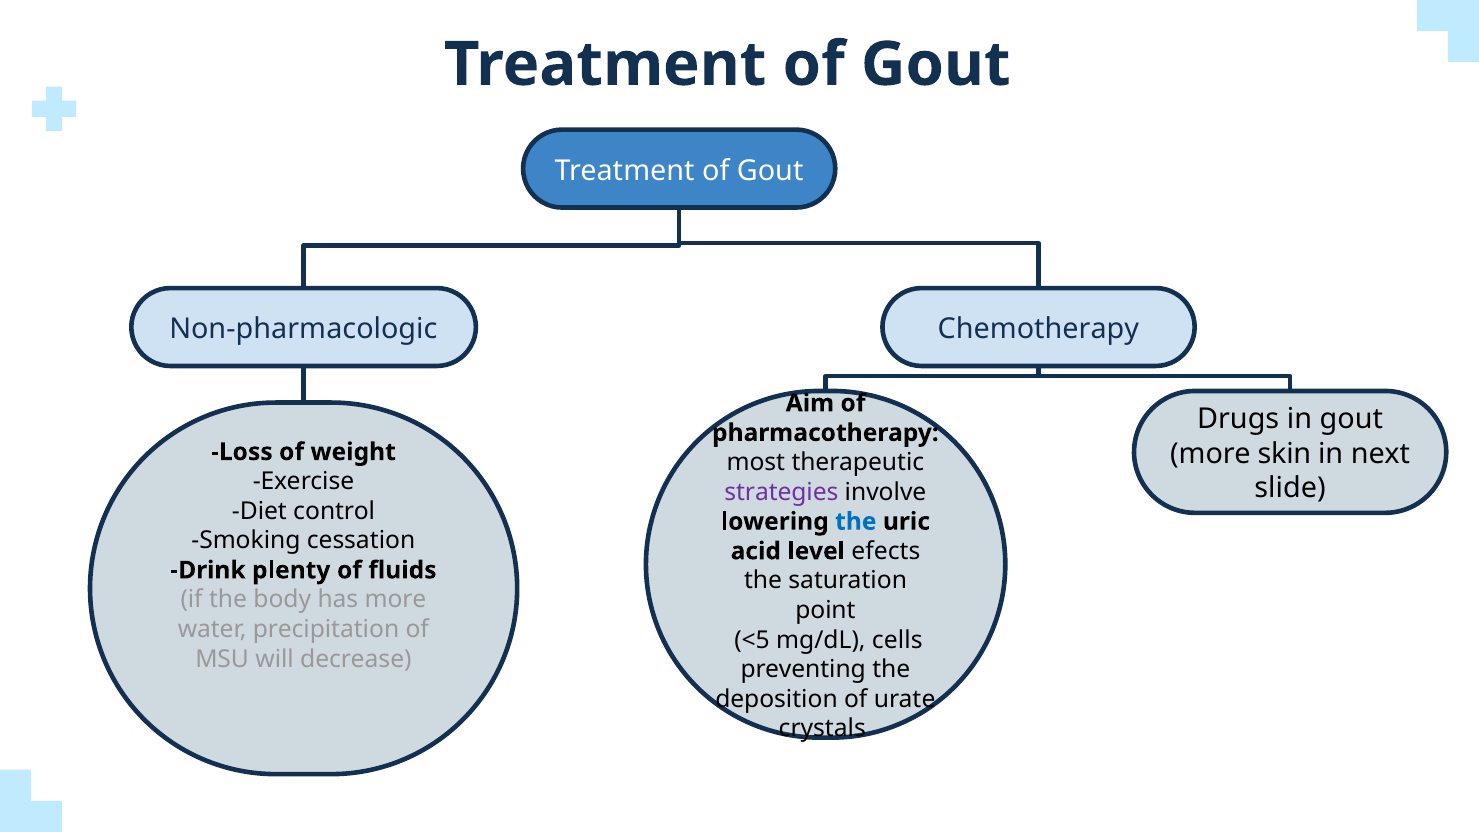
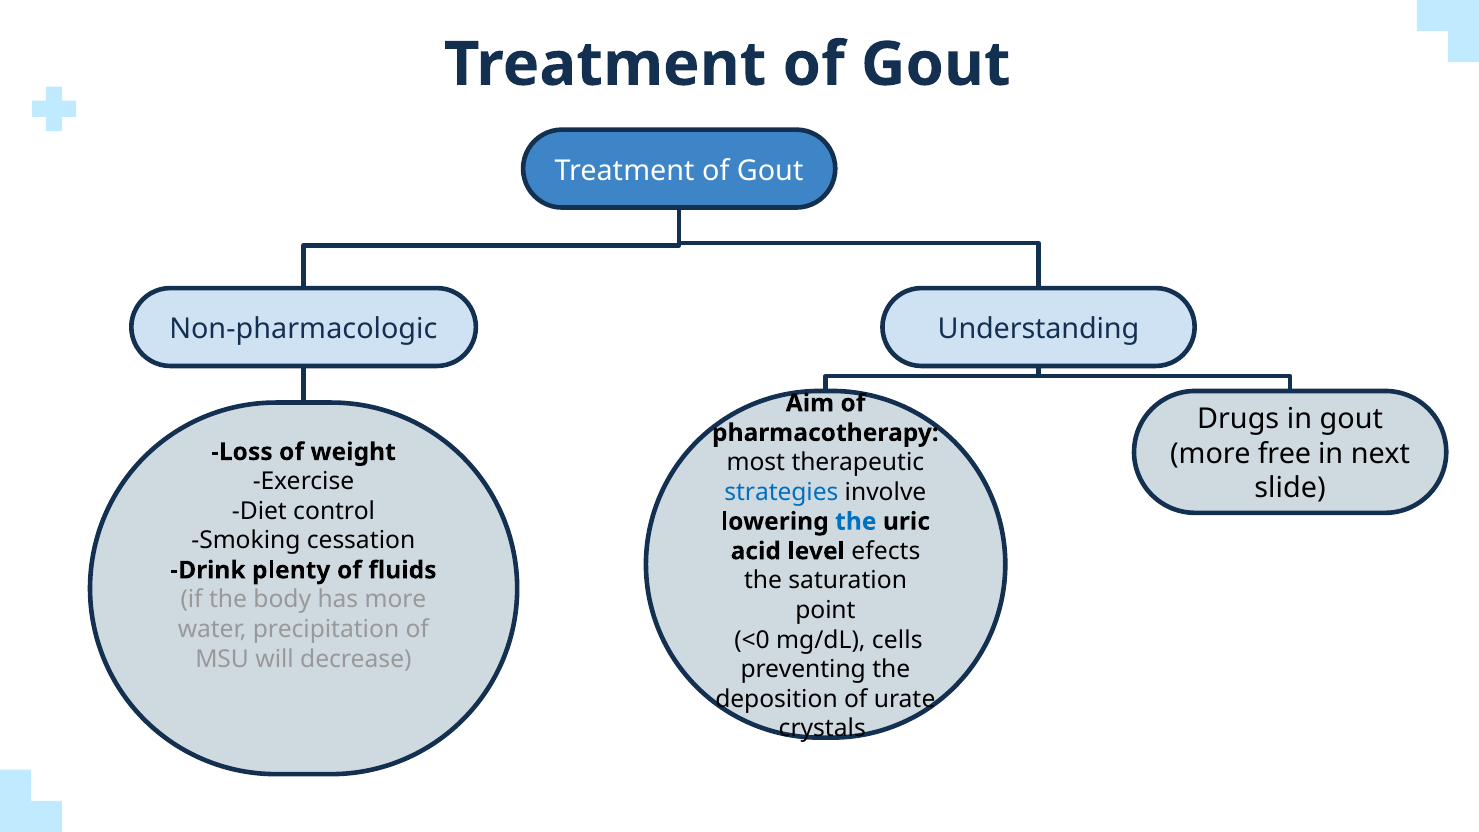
Chemotherapy: Chemotherapy -> Understanding
skin: skin -> free
strategies colour: purple -> blue
<5: <5 -> <0
